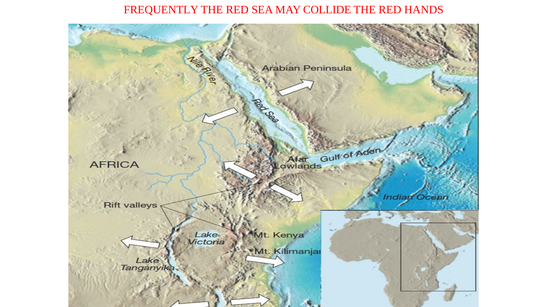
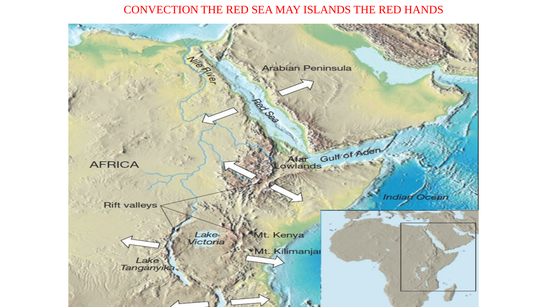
FREQUENTLY: FREQUENTLY -> CONVECTION
COLLIDE: COLLIDE -> ISLANDS
